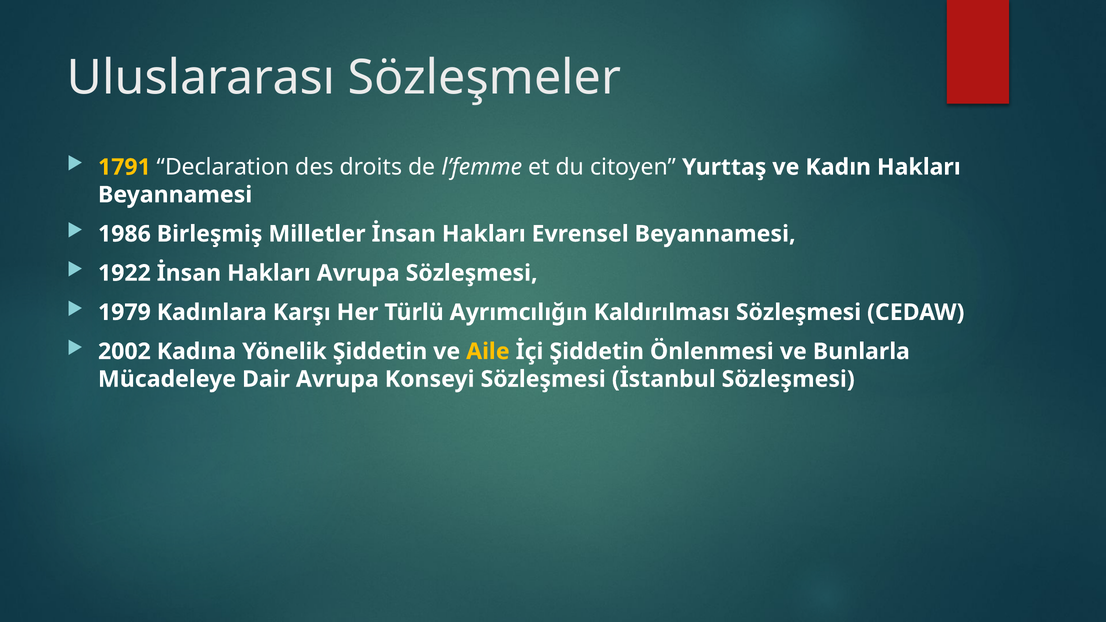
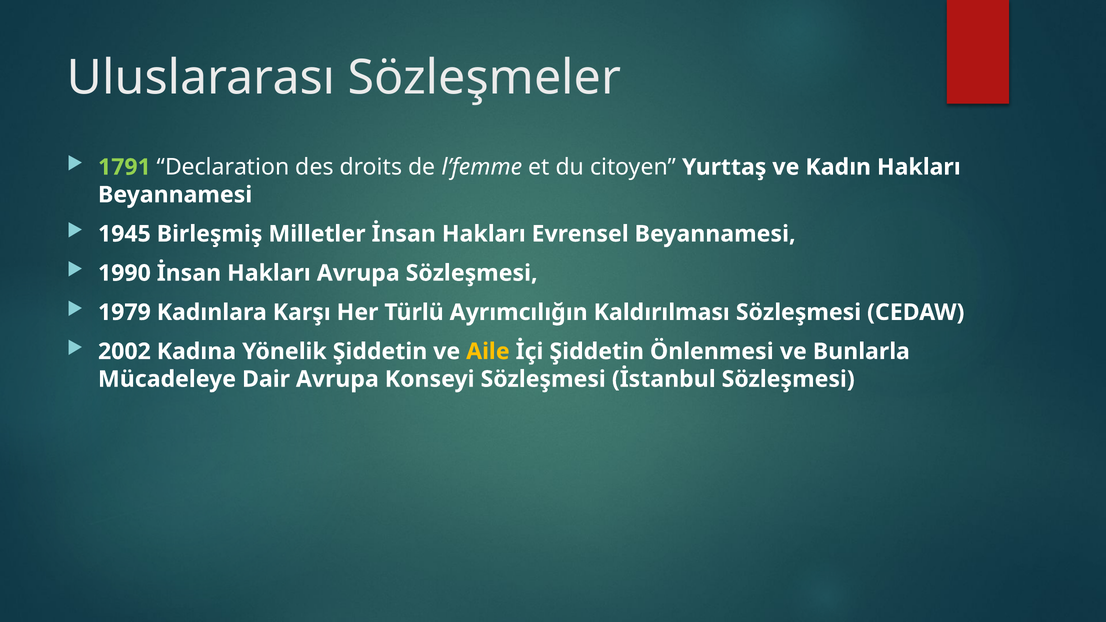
1791 colour: yellow -> light green
1986: 1986 -> 1945
1922: 1922 -> 1990
